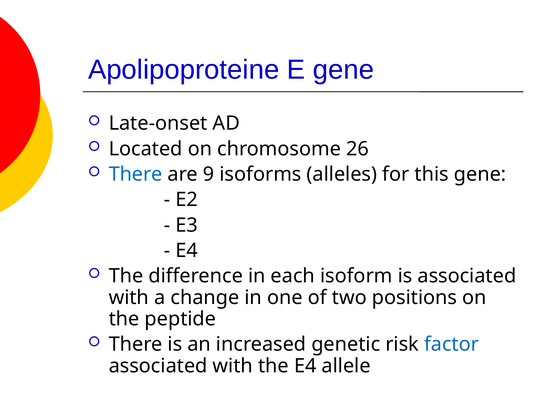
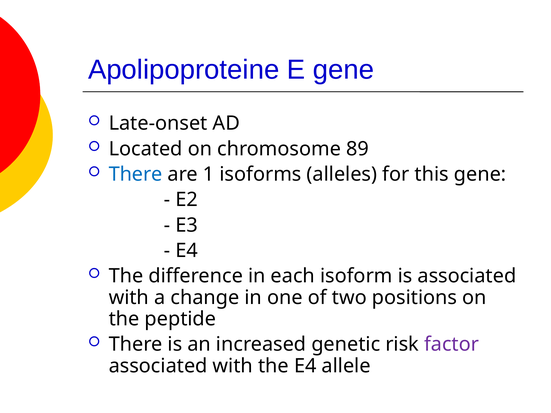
26: 26 -> 89
9: 9 -> 1
factor colour: blue -> purple
